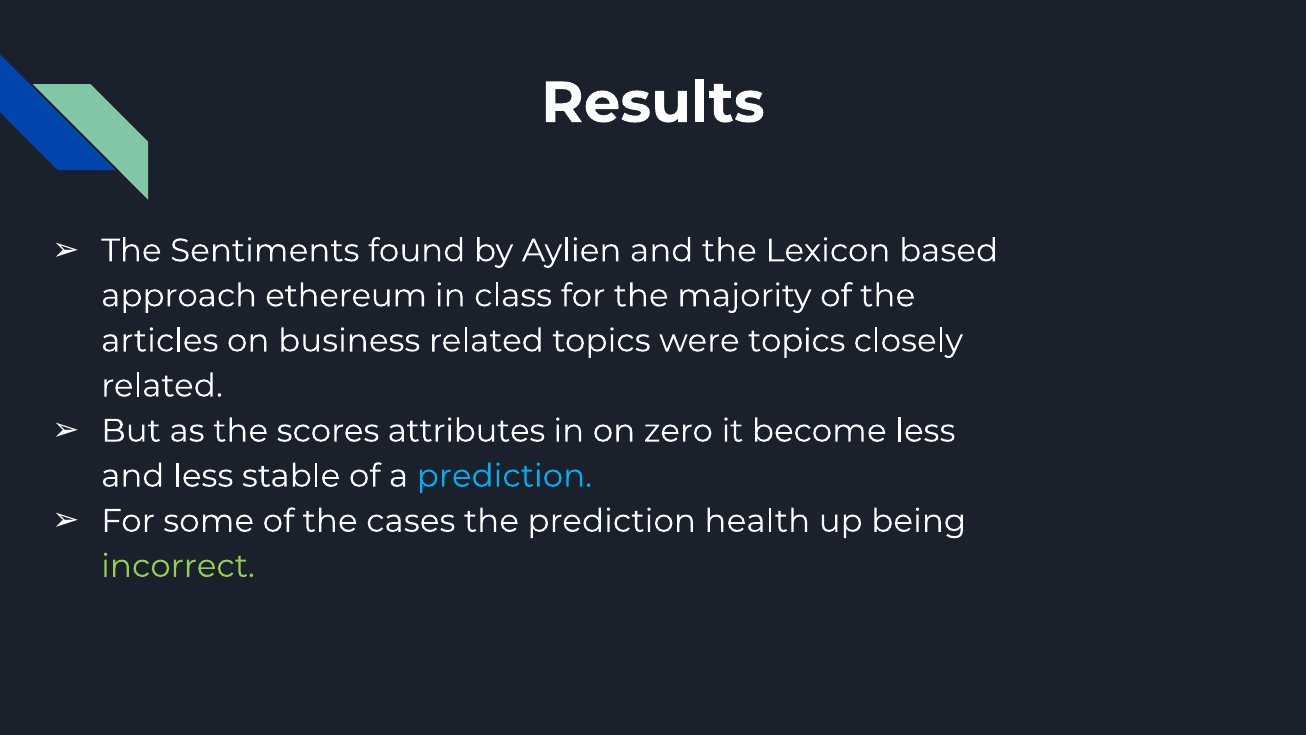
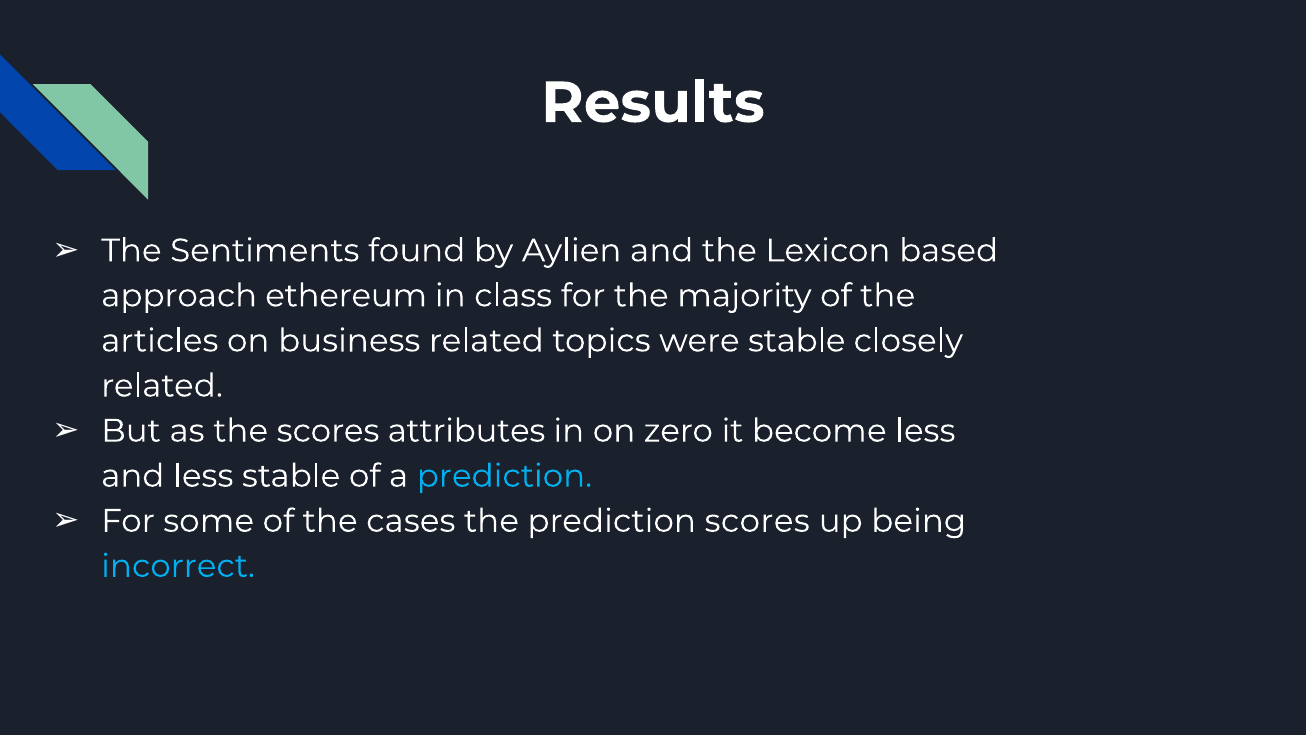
were topics: topics -> stable
prediction health: health -> scores
incorrect colour: light green -> light blue
